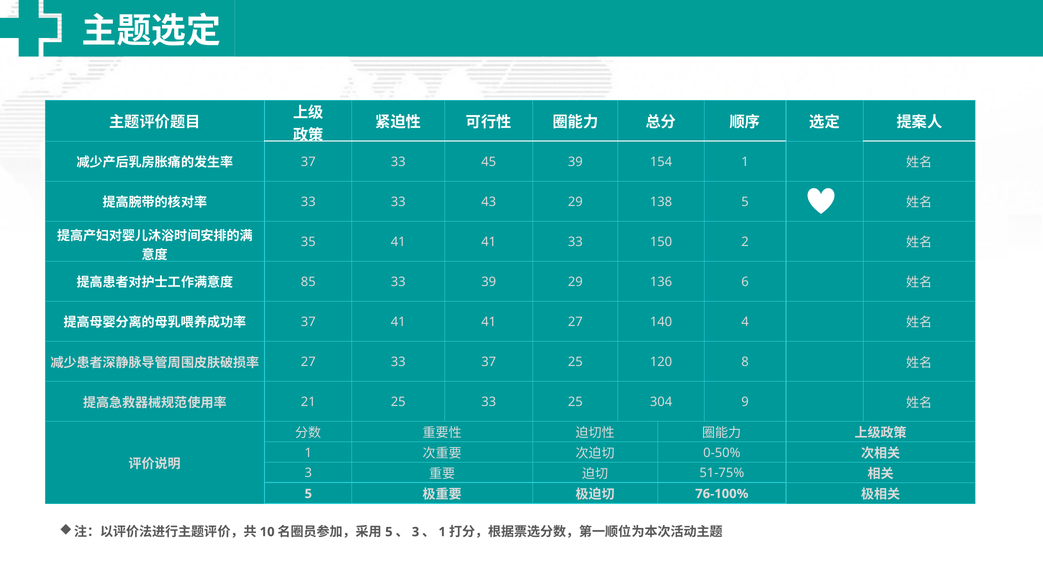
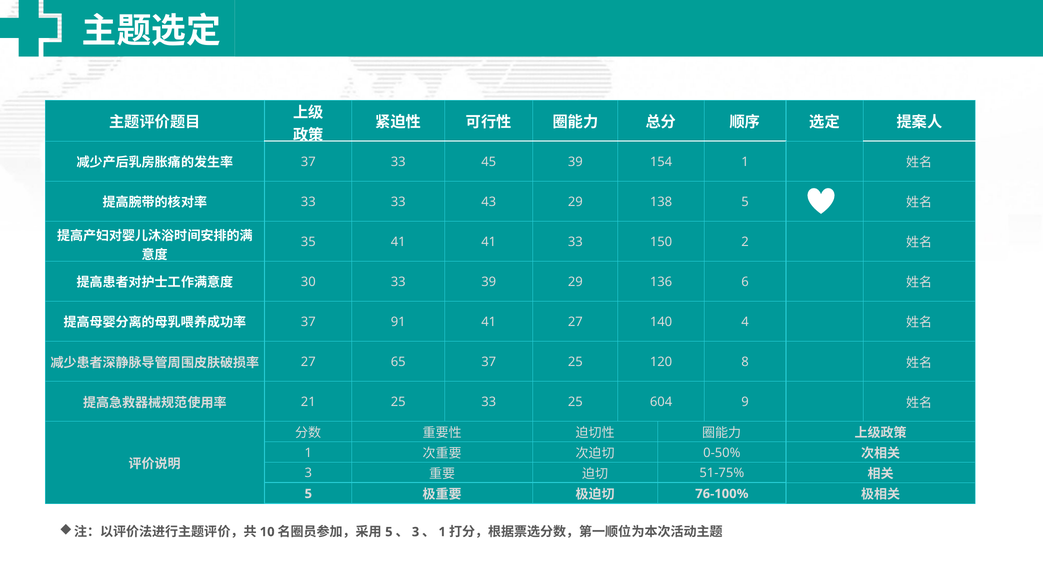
85: 85 -> 30
37 41: 41 -> 91
27 33: 33 -> 65
304: 304 -> 604
